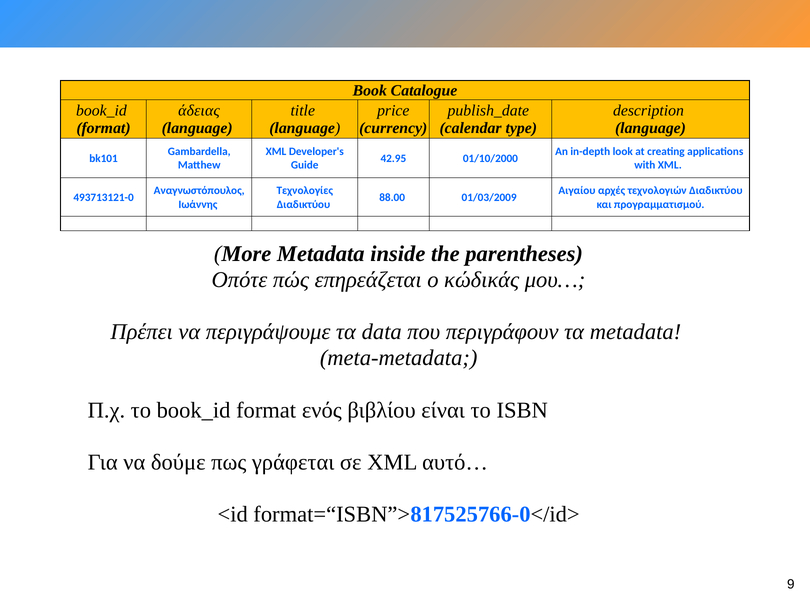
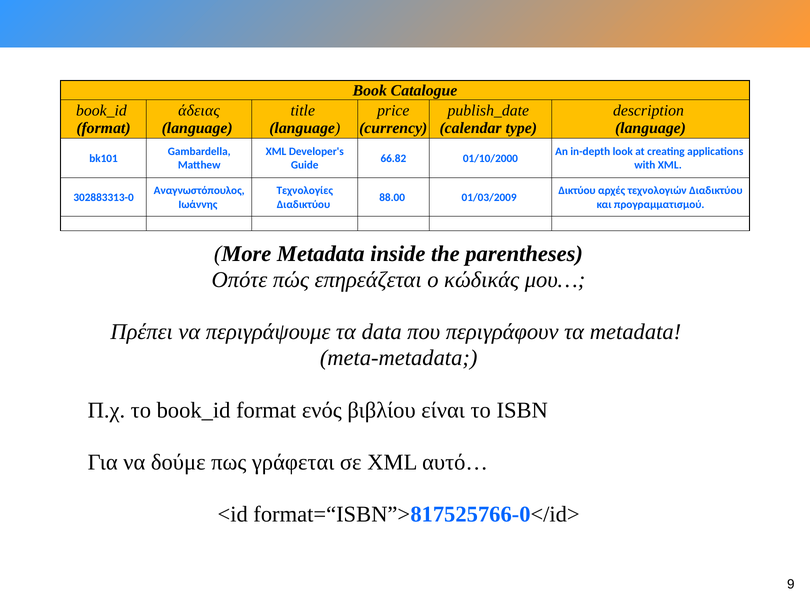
42.95: 42.95 -> 66.82
Αιγαίου: Αιγαίου -> Δικτύου
493713121-0: 493713121-0 -> 302883313-0
